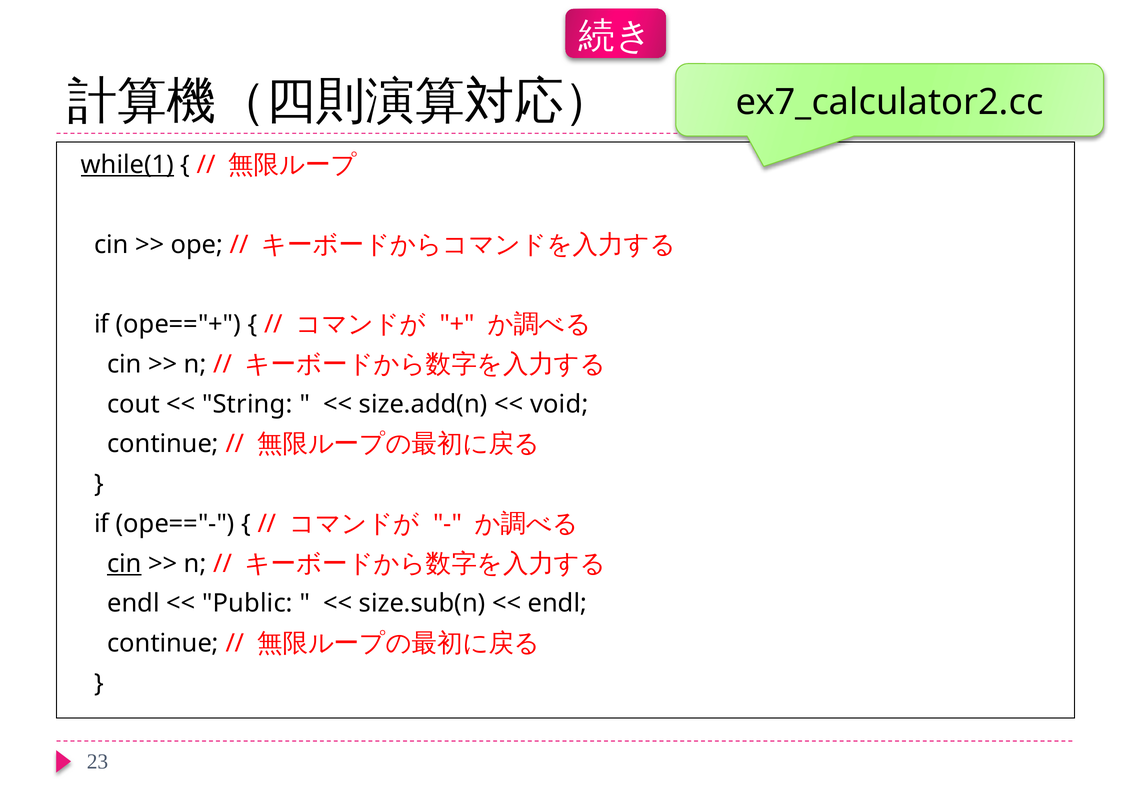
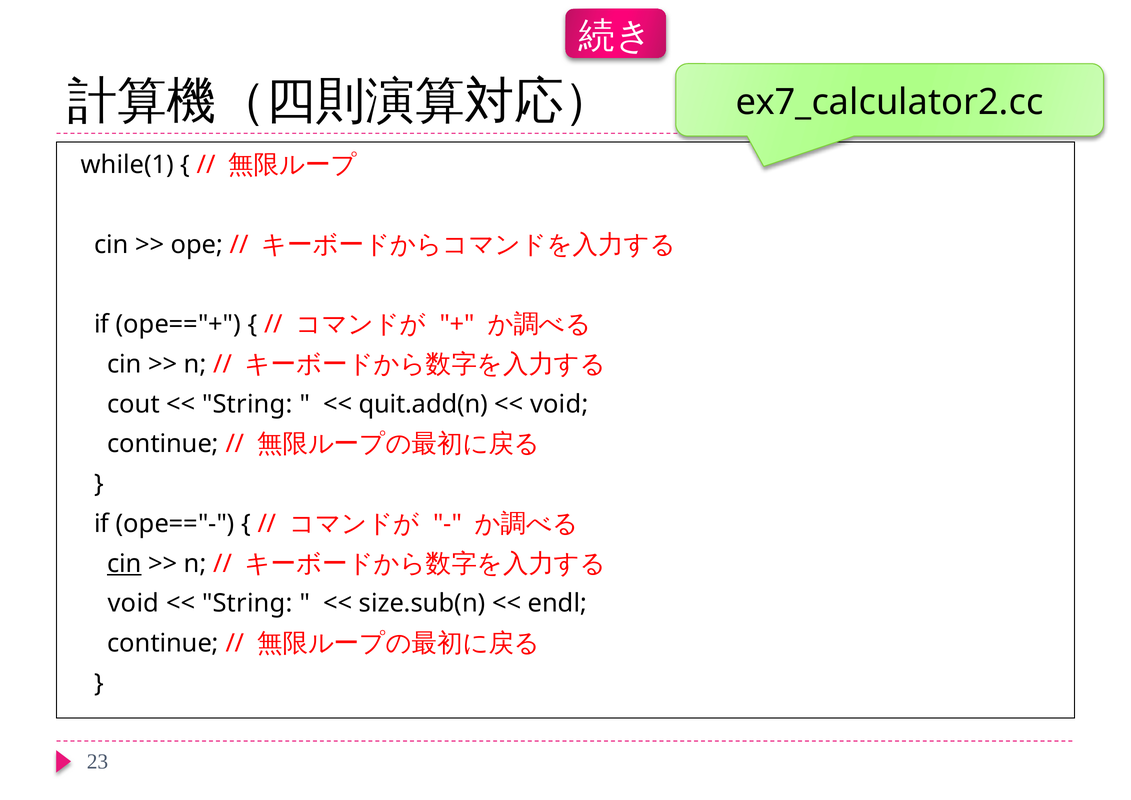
while(1 underline: present -> none
size.add(n: size.add(n -> quit.add(n
endl at (133, 603): endl -> void
Public at (247, 603): Public -> String
